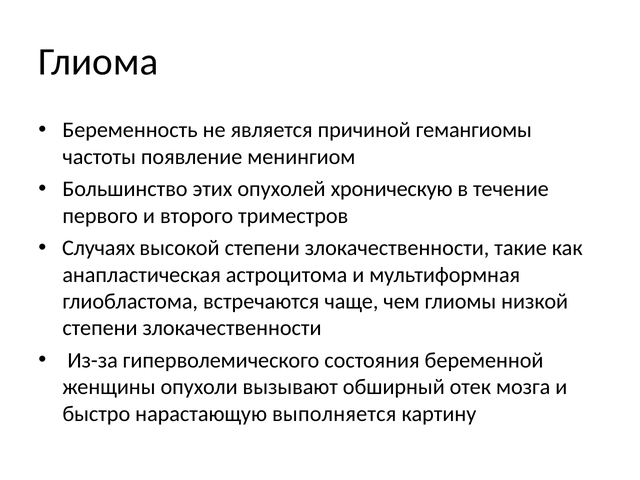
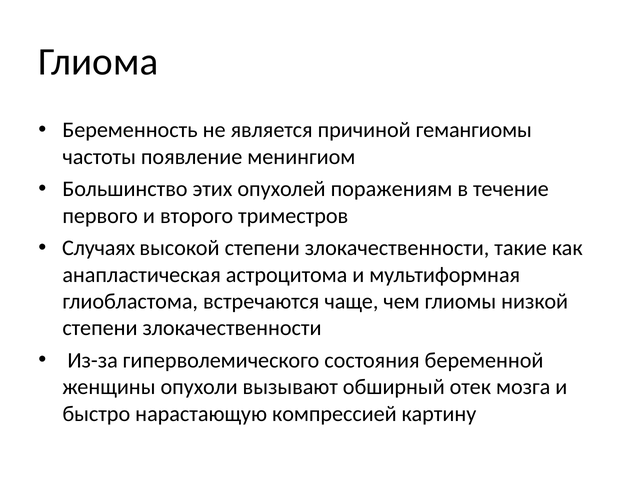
хроническую: хроническую -> поражениям
выполняется: выполняется -> компрессией
